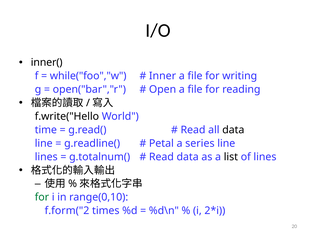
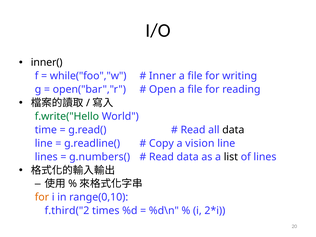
f.write("Hello colour: black -> green
Petal: Petal -> Copy
series: series -> vision
g.totalnum(: g.totalnum( -> g.numbers(
for at (42, 197) colour: green -> orange
f.form("2: f.form("2 -> f.third("2
